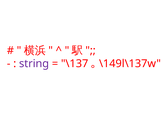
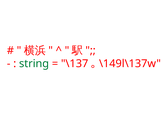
string colour: purple -> green
